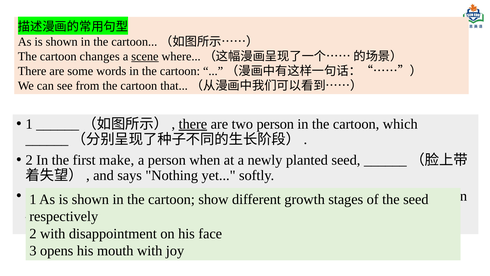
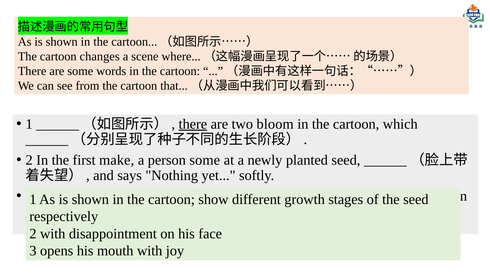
scene at (145, 56) underline: present -> none
two person: person -> bloom
person when: when -> some
